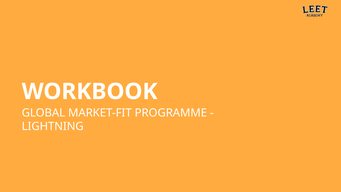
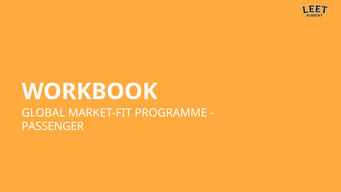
LIGHTNING: LIGHTNING -> PASSENGER
